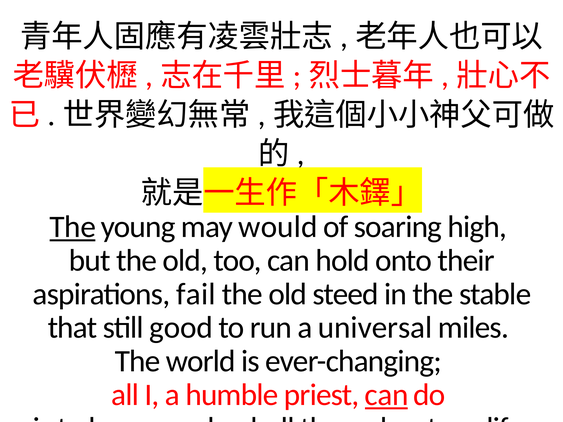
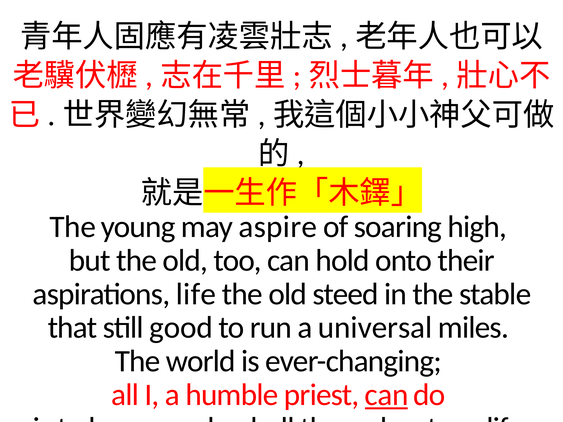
The at (73, 227) underline: present -> none
would: would -> aspire
aspirations fail: fail -> life
